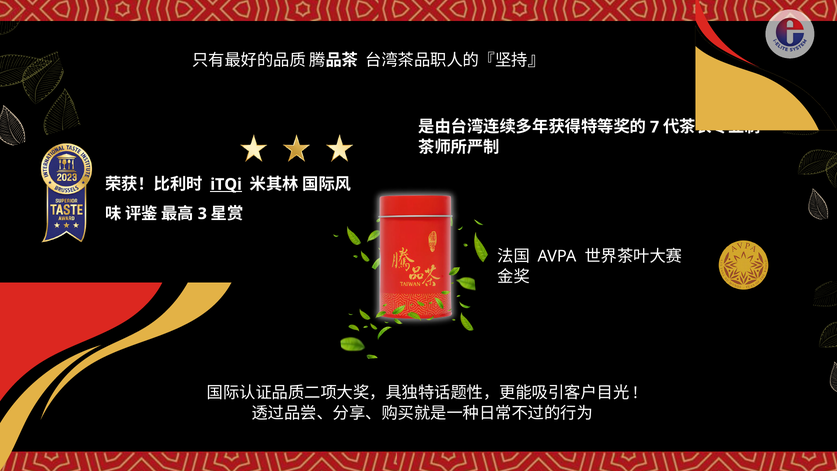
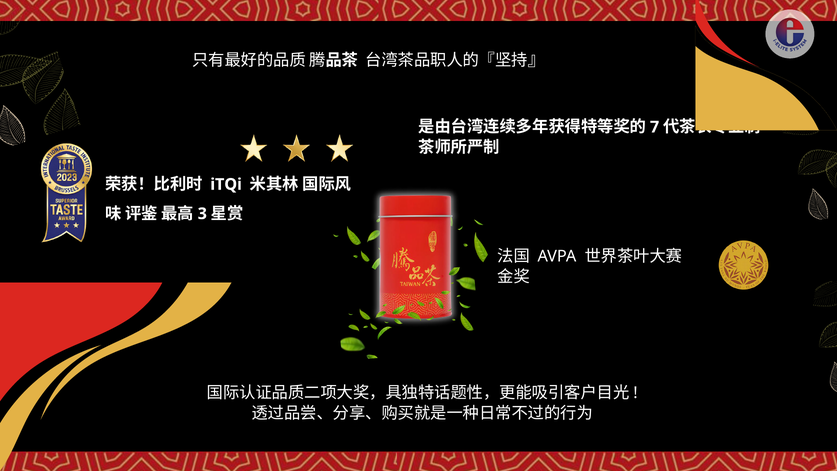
iTQi underline: present -> none
